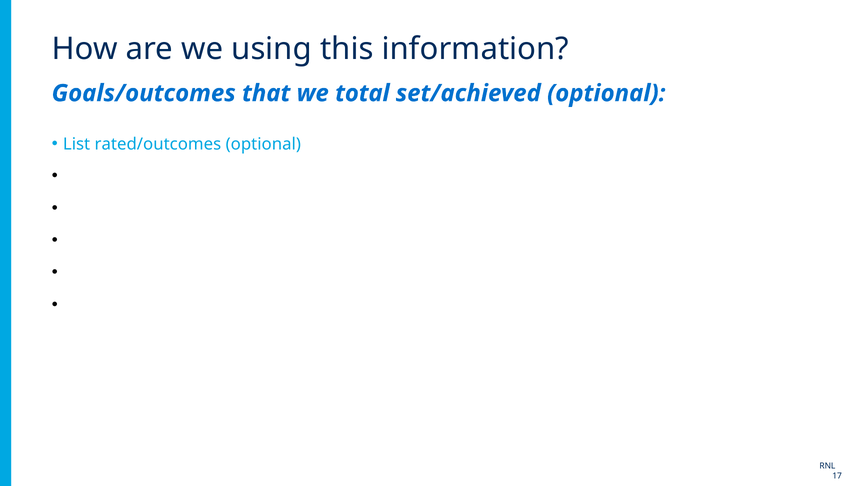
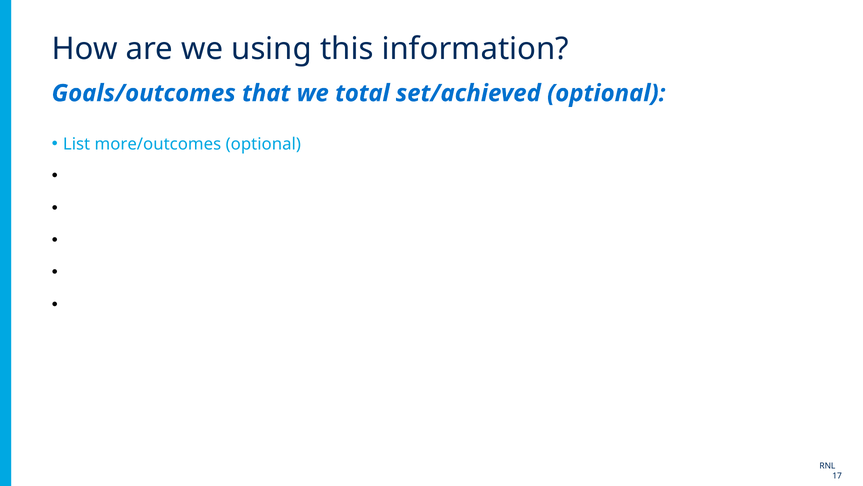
rated/outcomes: rated/outcomes -> more/outcomes
